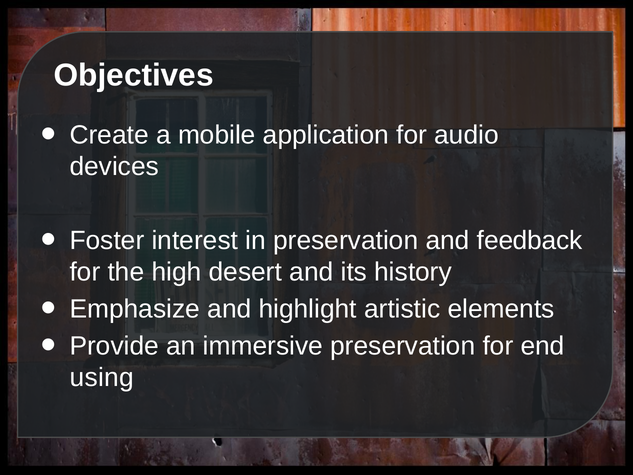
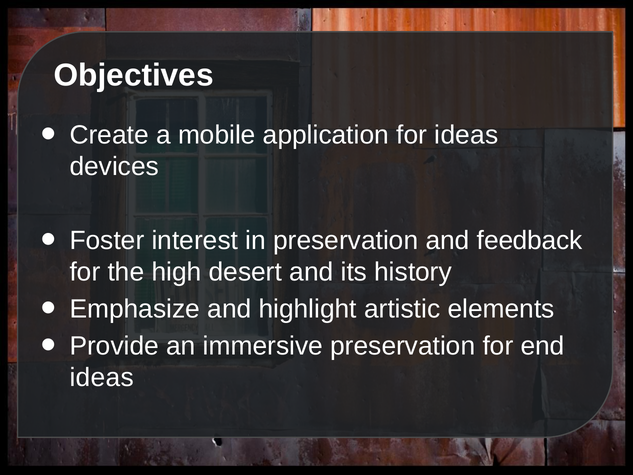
for audio: audio -> ideas
using at (102, 377): using -> ideas
